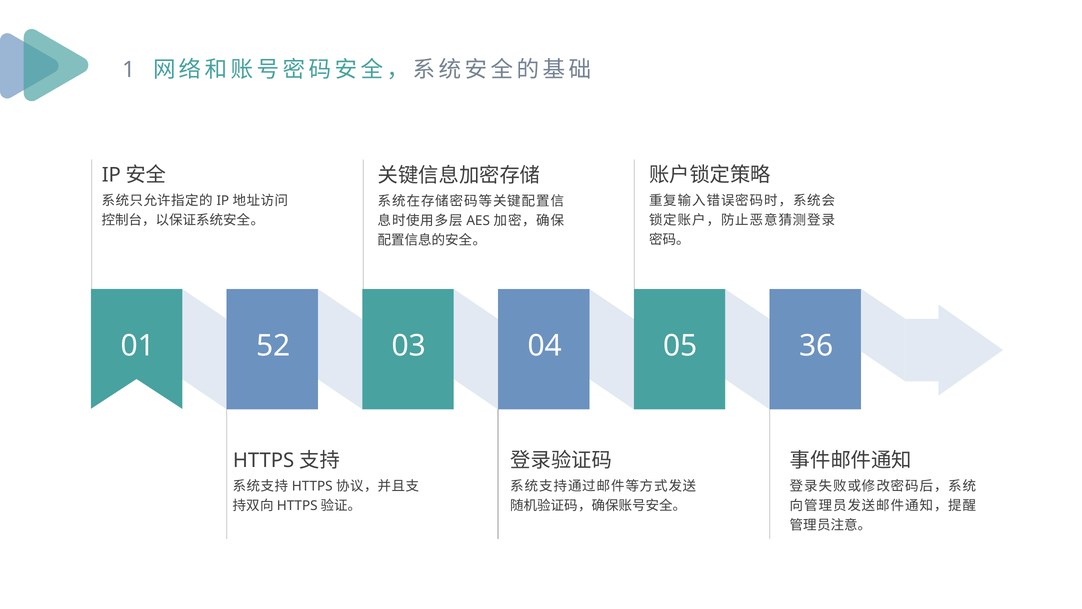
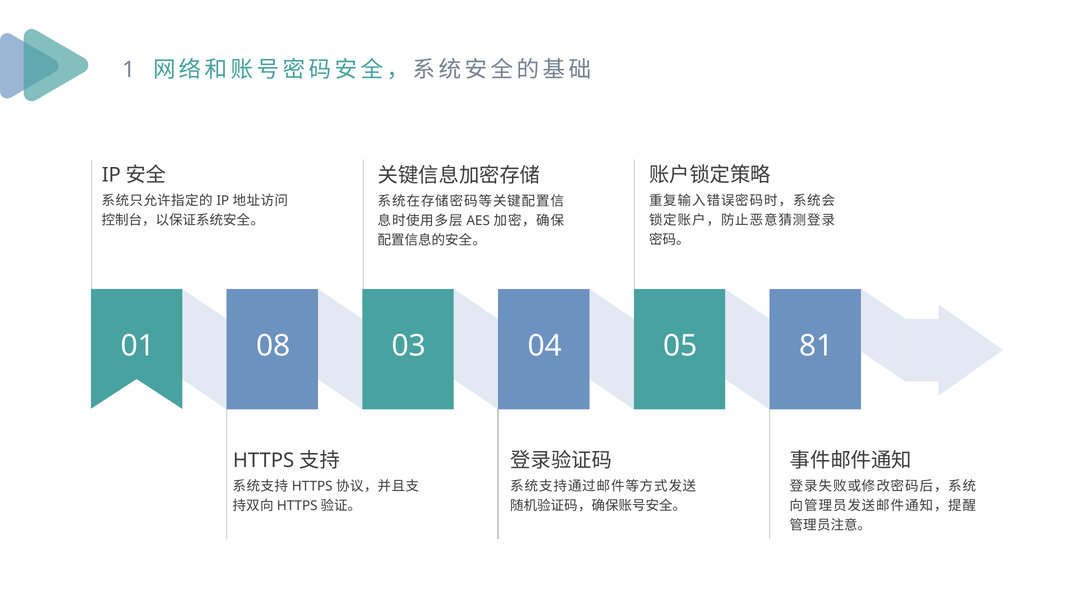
52: 52 -> 08
36: 36 -> 81
